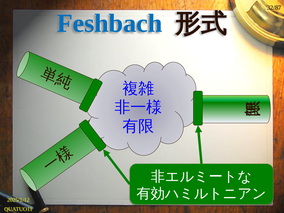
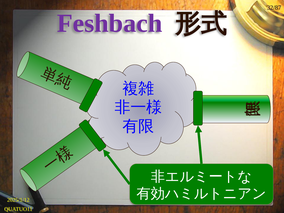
Feshbach colour: blue -> purple
